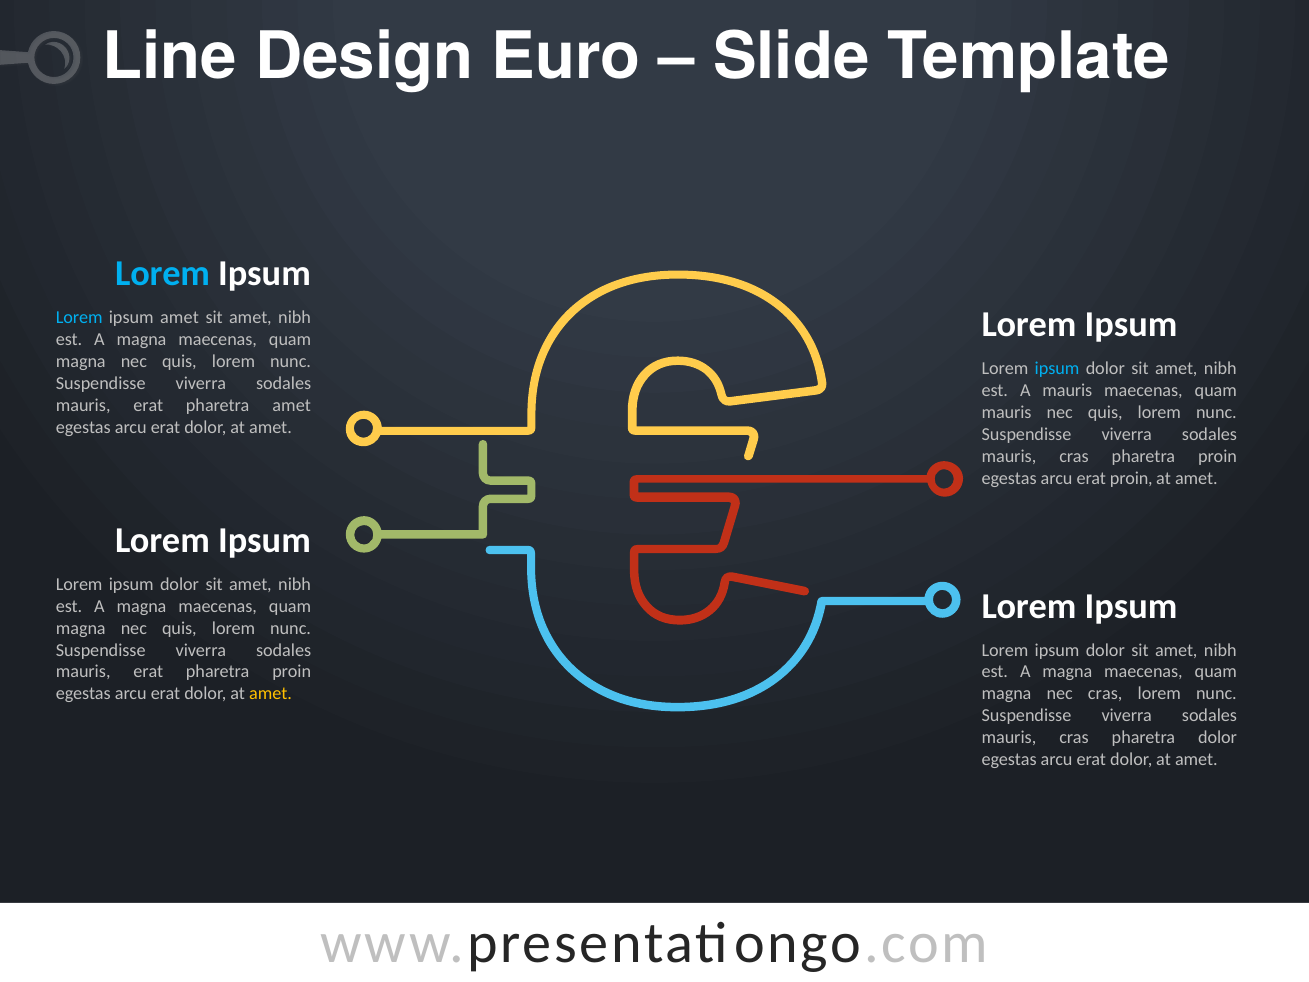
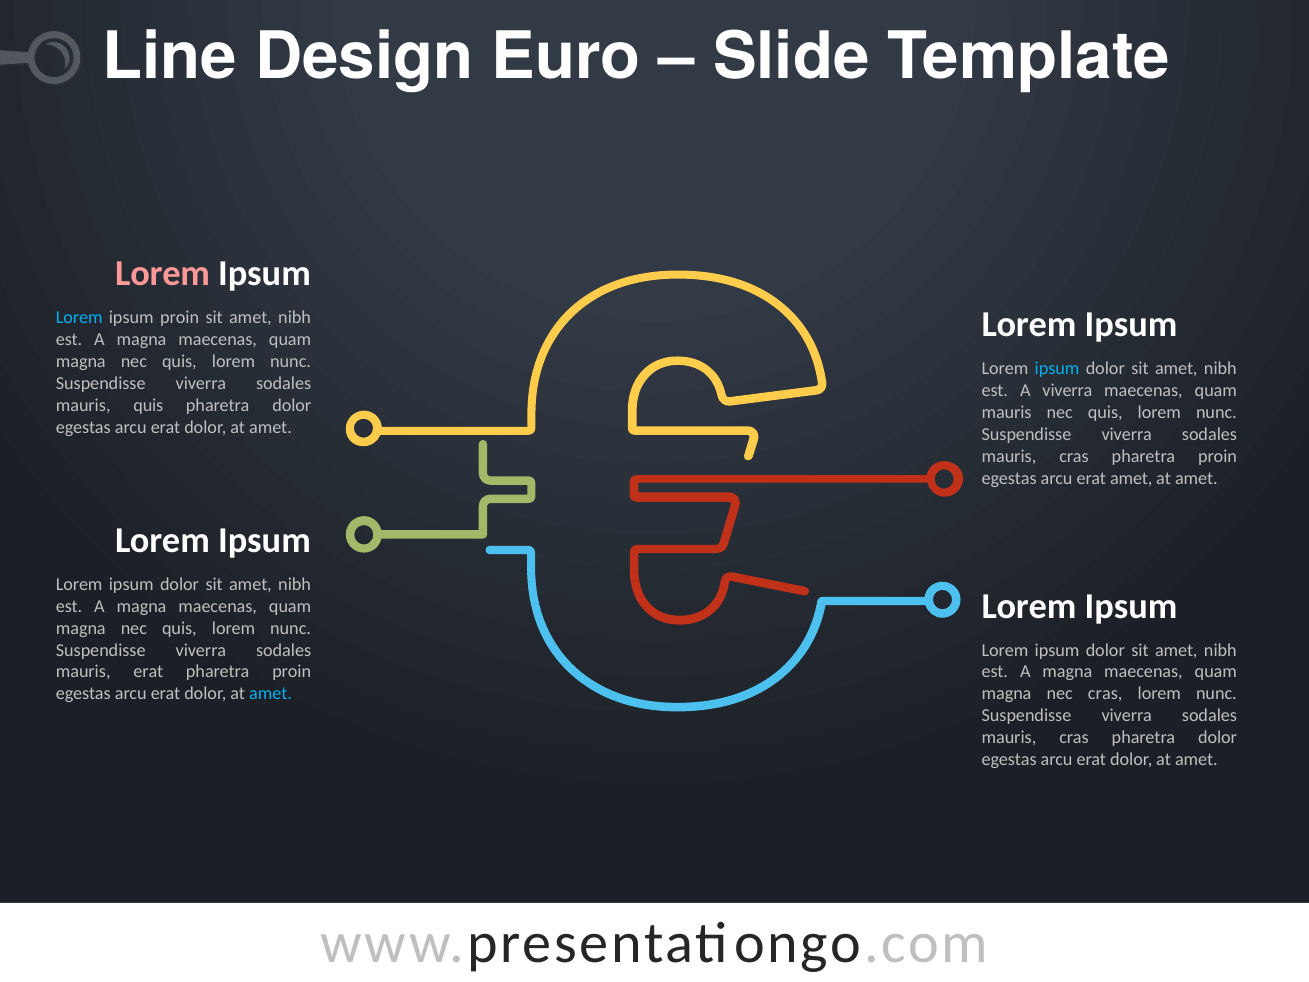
Lorem at (163, 274) colour: light blue -> pink
ipsum amet: amet -> proin
A mauris: mauris -> viverra
erat at (148, 405): erat -> quis
amet at (292, 405): amet -> dolor
erat proin: proin -> amet
amet at (271, 694) colour: yellow -> light blue
